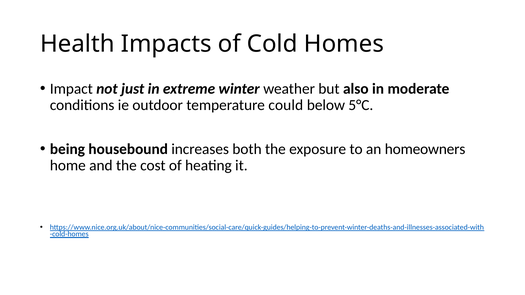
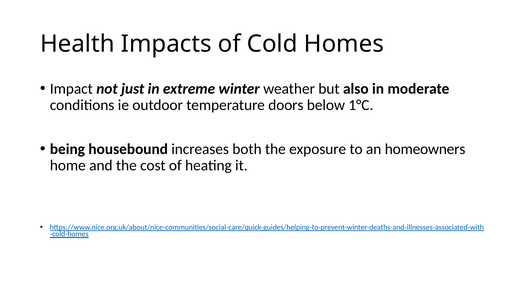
could: could -> doors
5°C: 5°C -> 1°C
